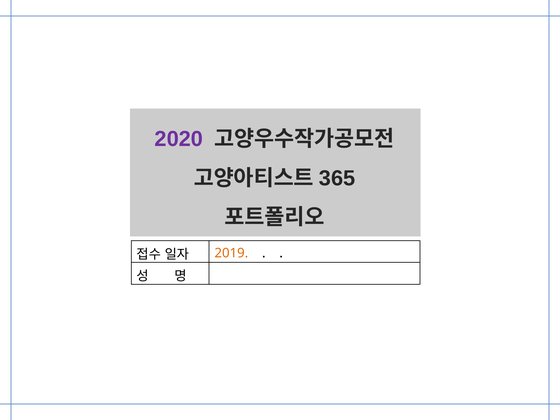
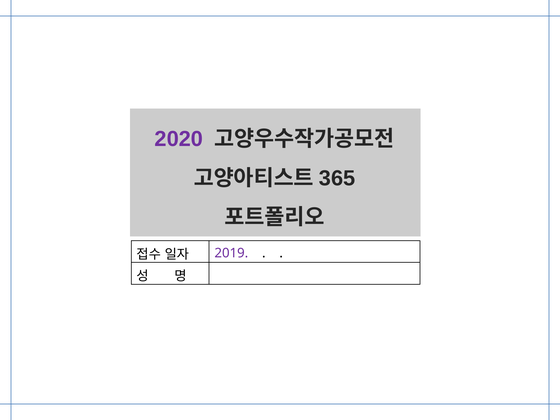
2019 colour: orange -> purple
